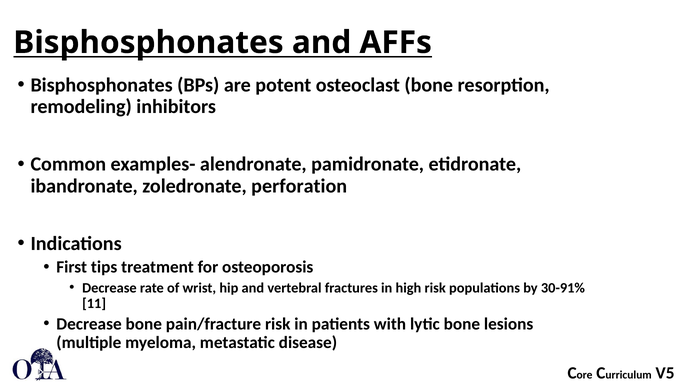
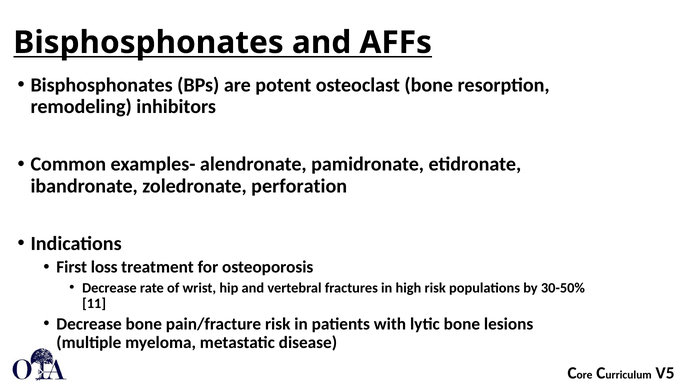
tips: tips -> loss
30-91%: 30-91% -> 30-50%
